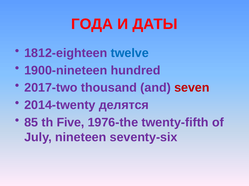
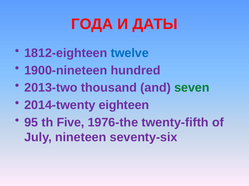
2017-two: 2017-two -> 2013-two
seven colour: red -> green
делятся: делятся -> eighteen
85: 85 -> 95
